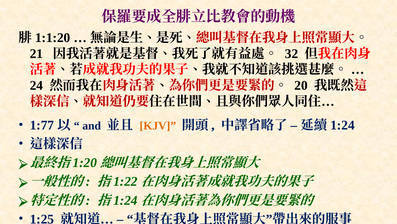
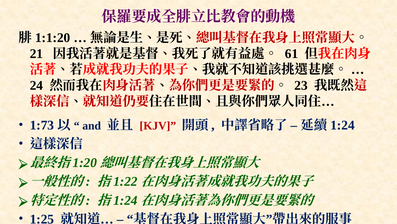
32: 32 -> 61
20: 20 -> 23
1:77: 1:77 -> 1:73
KJV colour: orange -> red
